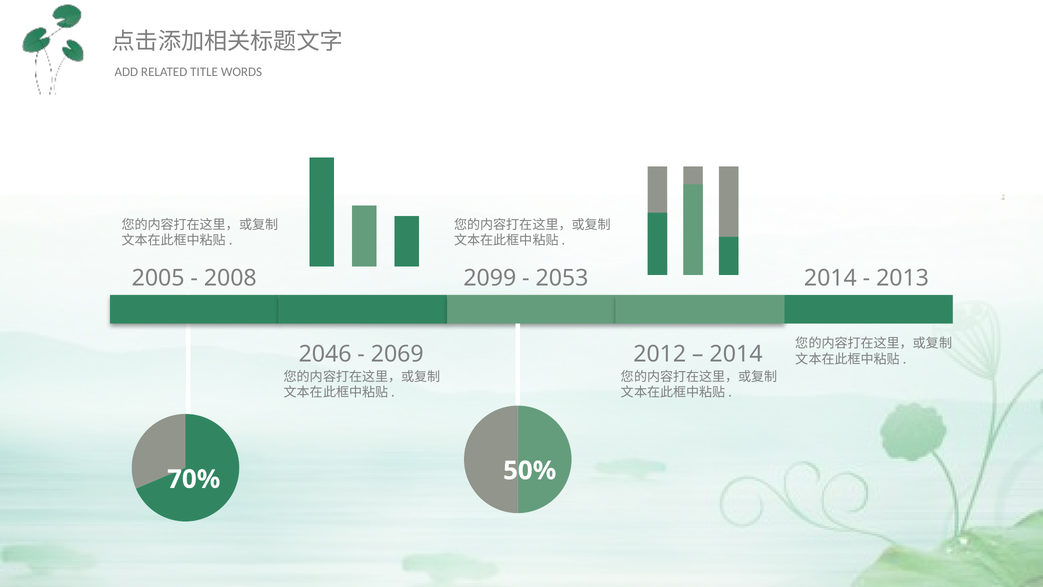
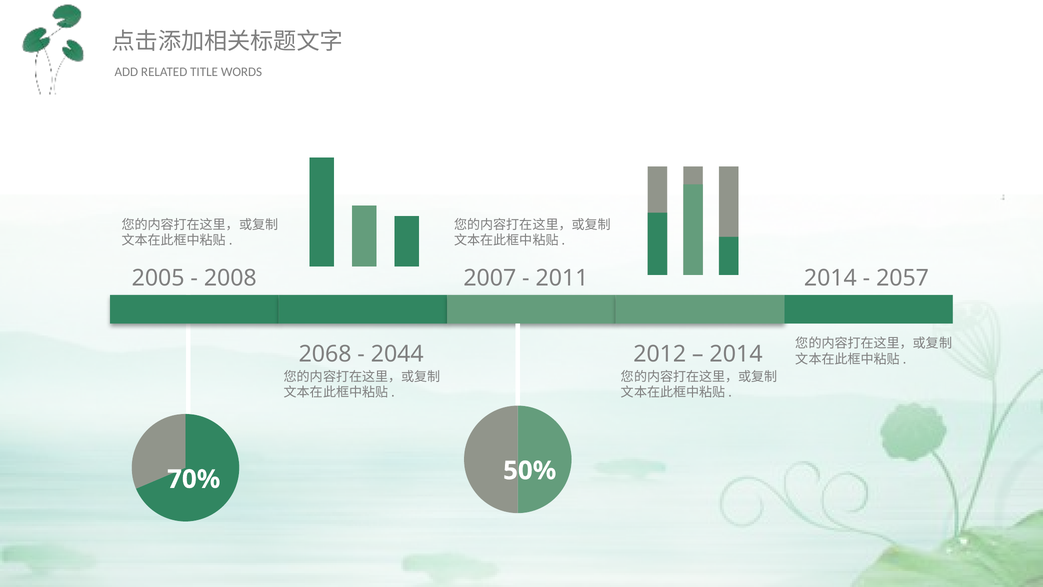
2099: 2099 -> 2007
2053: 2053 -> 2011
2013: 2013 -> 2057
2046: 2046 -> 2068
2069: 2069 -> 2044
